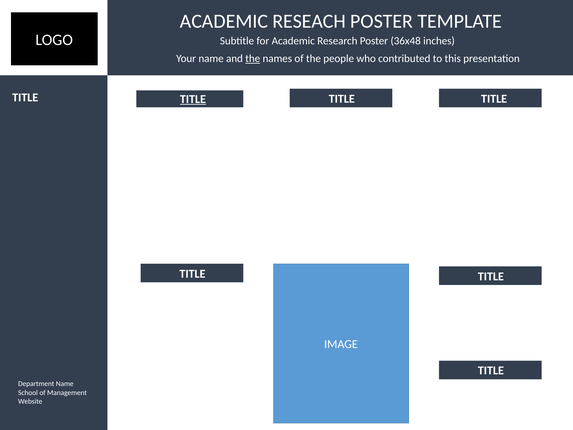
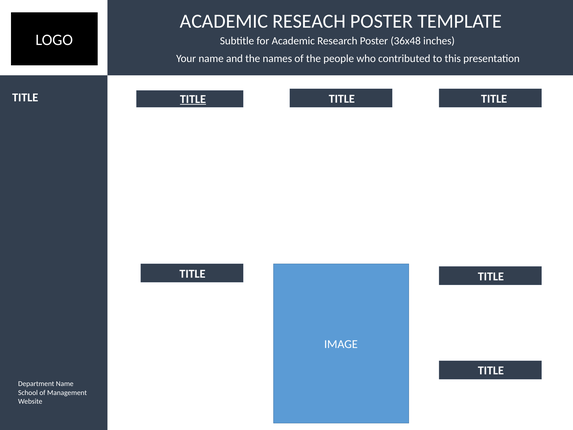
the at (253, 59) underline: present -> none
